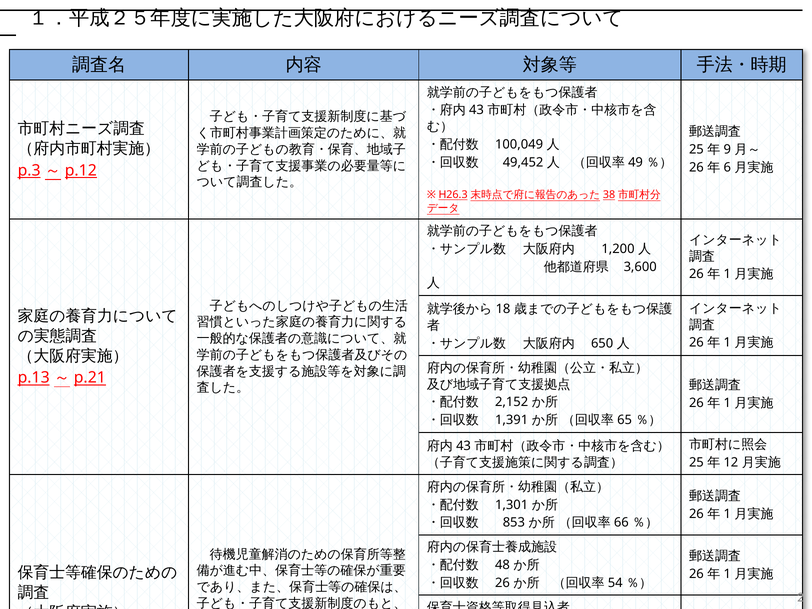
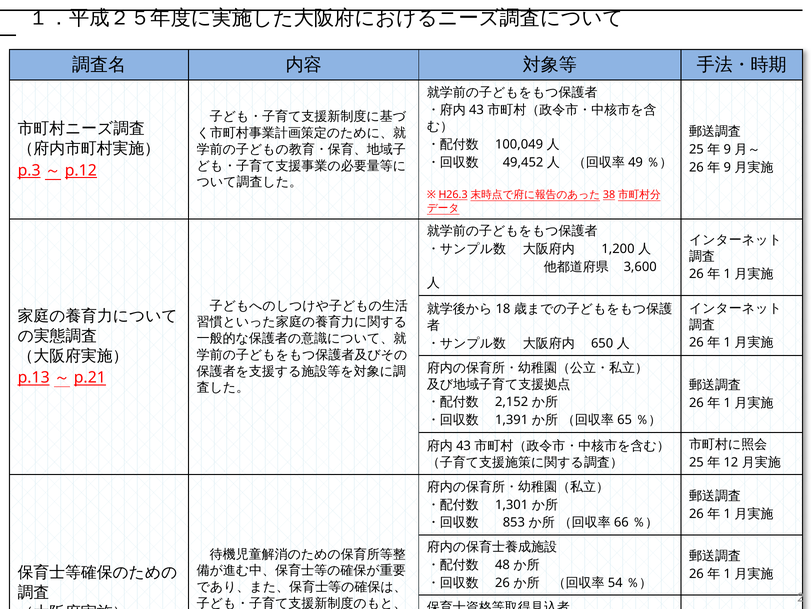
6 at (727, 167): 6 -> 9
